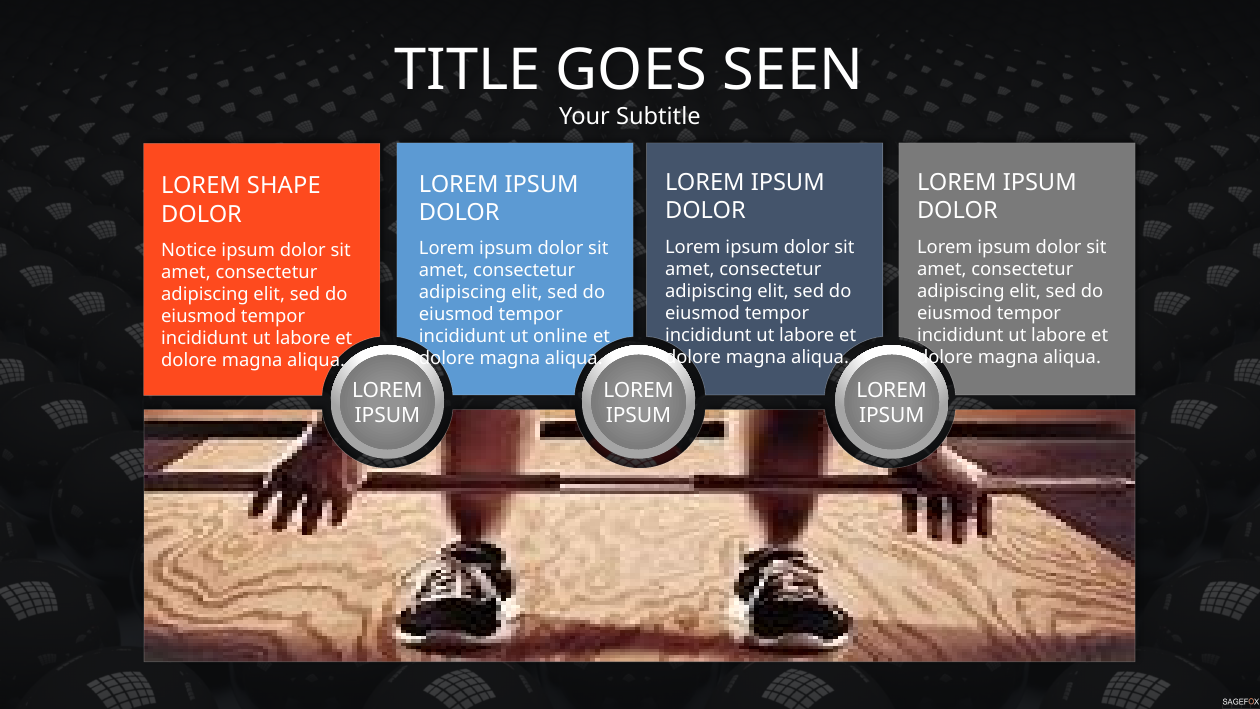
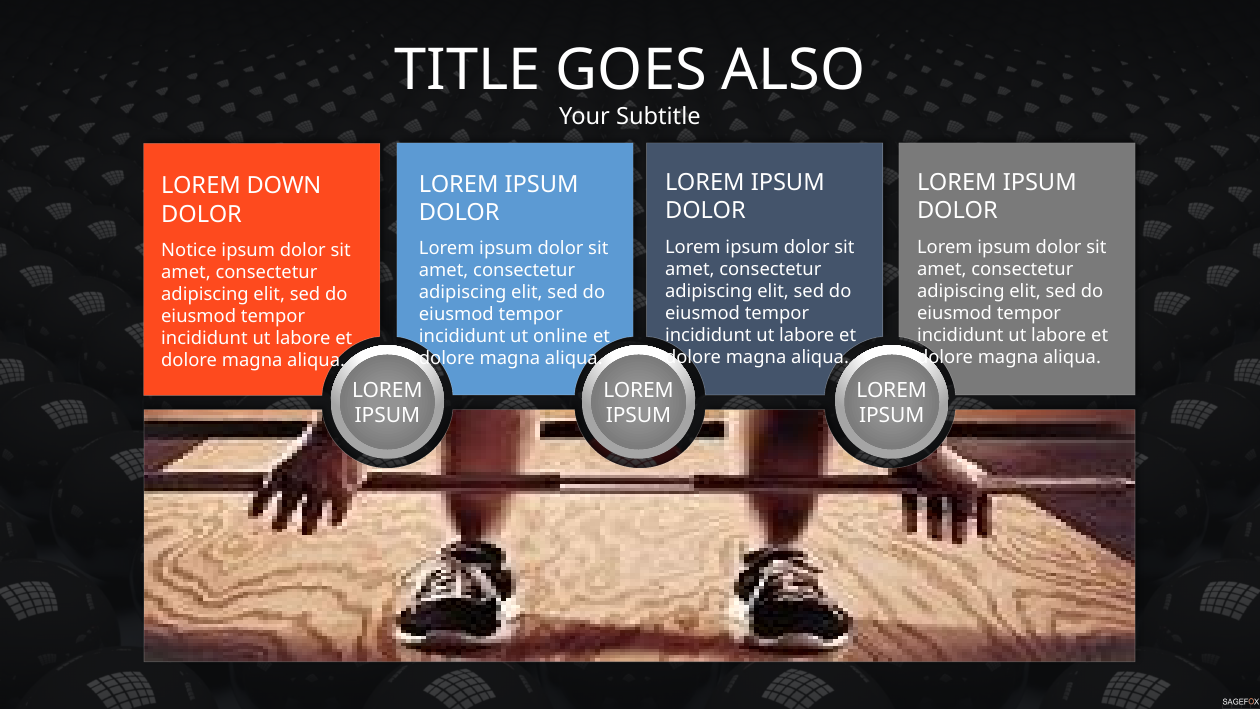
SEEN: SEEN -> ALSO
SHAPE: SHAPE -> DOWN
